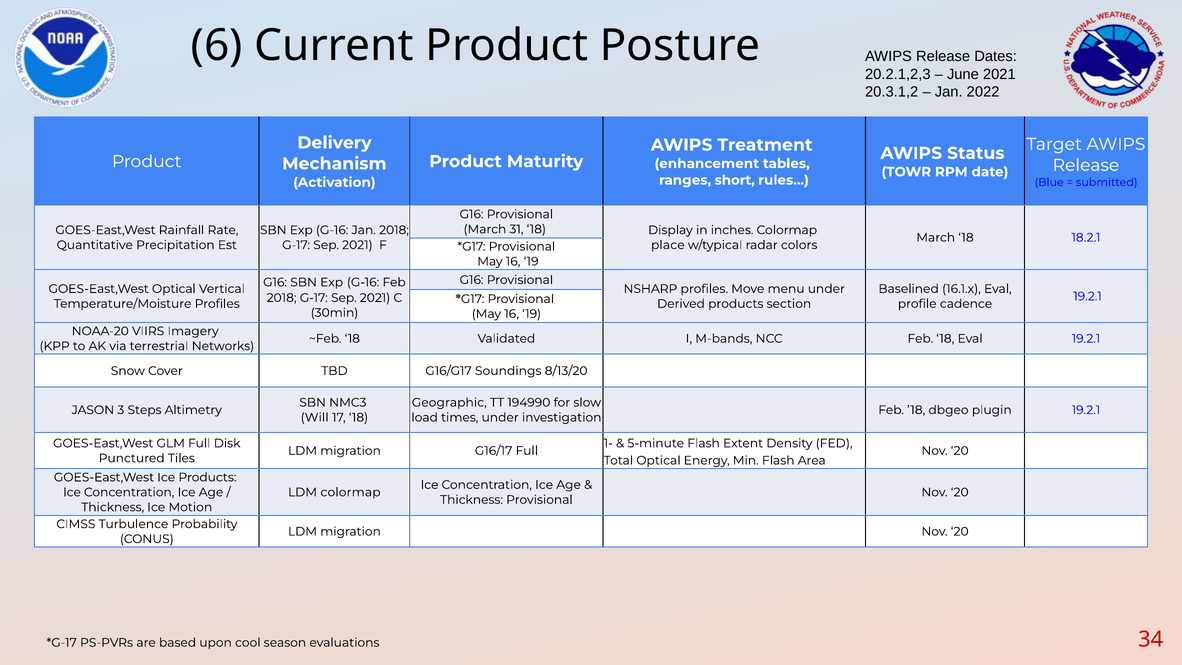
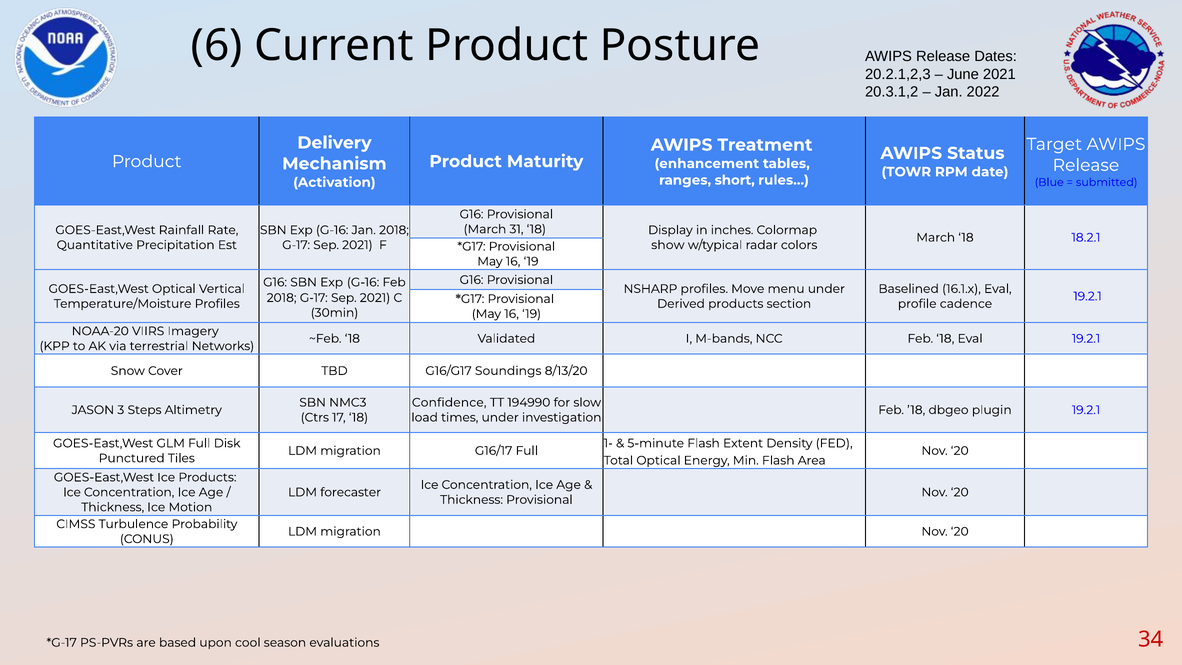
place: place -> show
Geographic: Geographic -> Confidence
Will: Will -> Ctrs
LDM colormap: colormap -> forecaster
